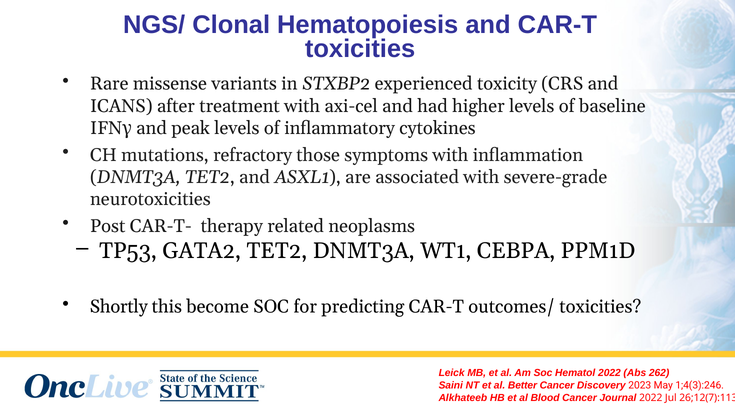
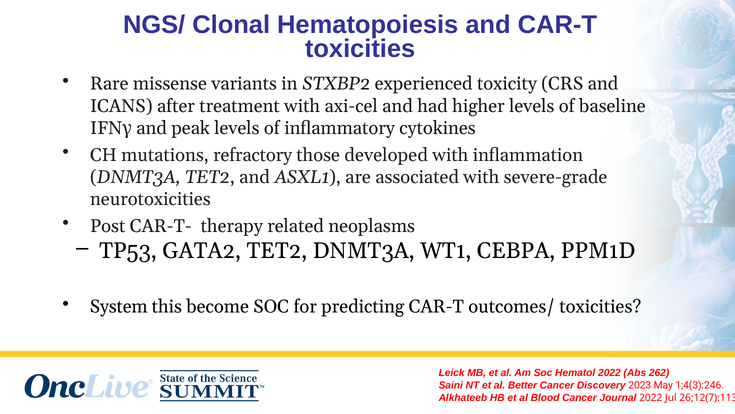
symptoms: symptoms -> developed
Shortly: Shortly -> System
